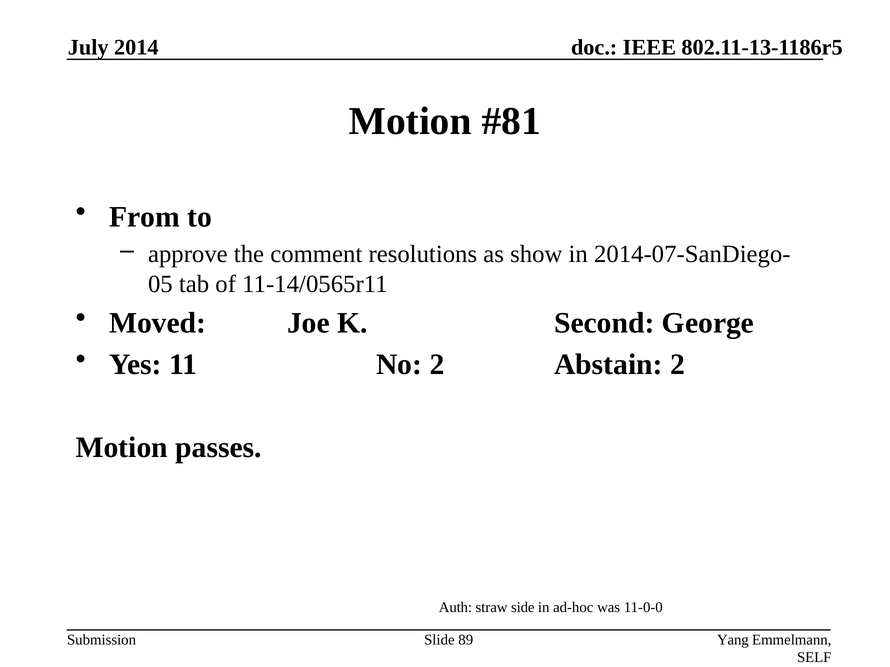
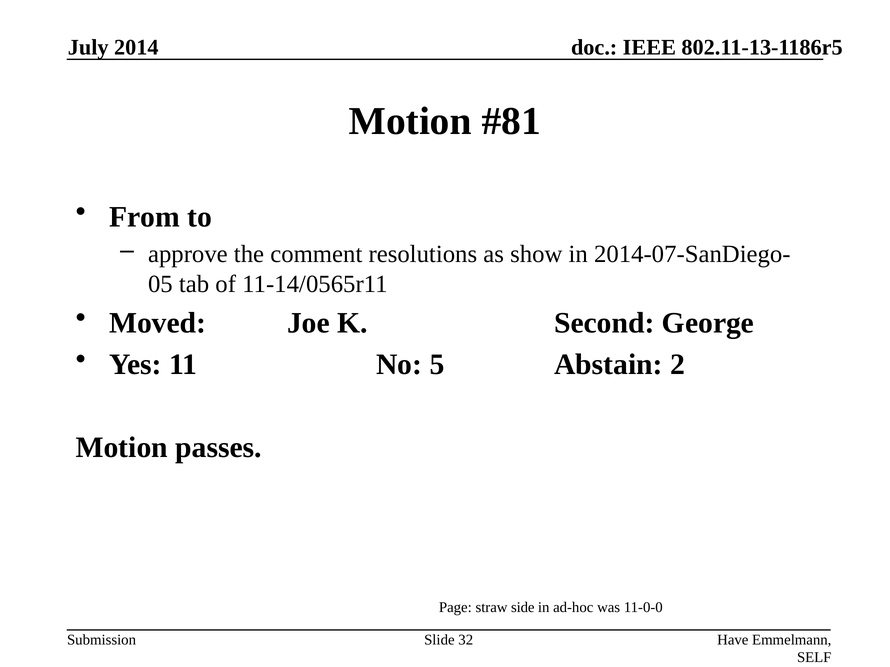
No 2: 2 -> 5
Auth: Auth -> Page
89: 89 -> 32
Yang: Yang -> Have
